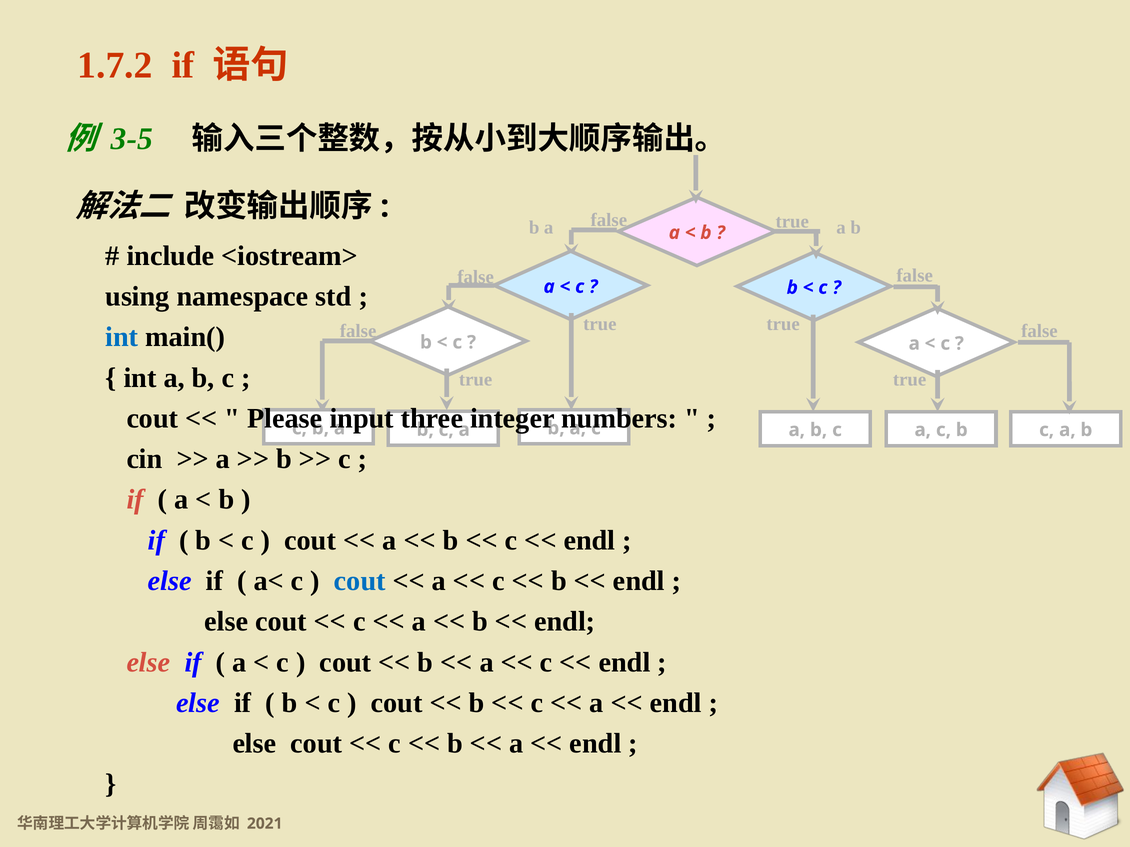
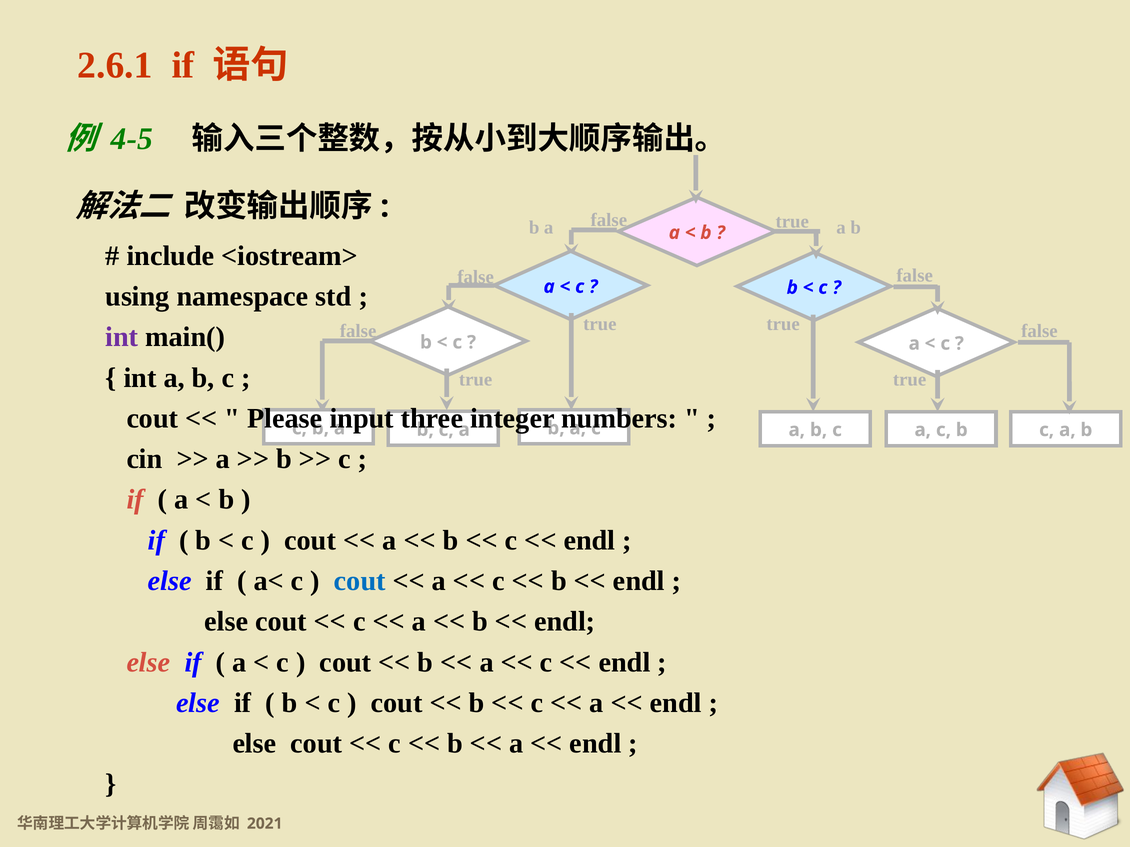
1.7.2: 1.7.2 -> 2.6.1
3-5: 3-5 -> 4-5
int at (122, 337) colour: blue -> purple
